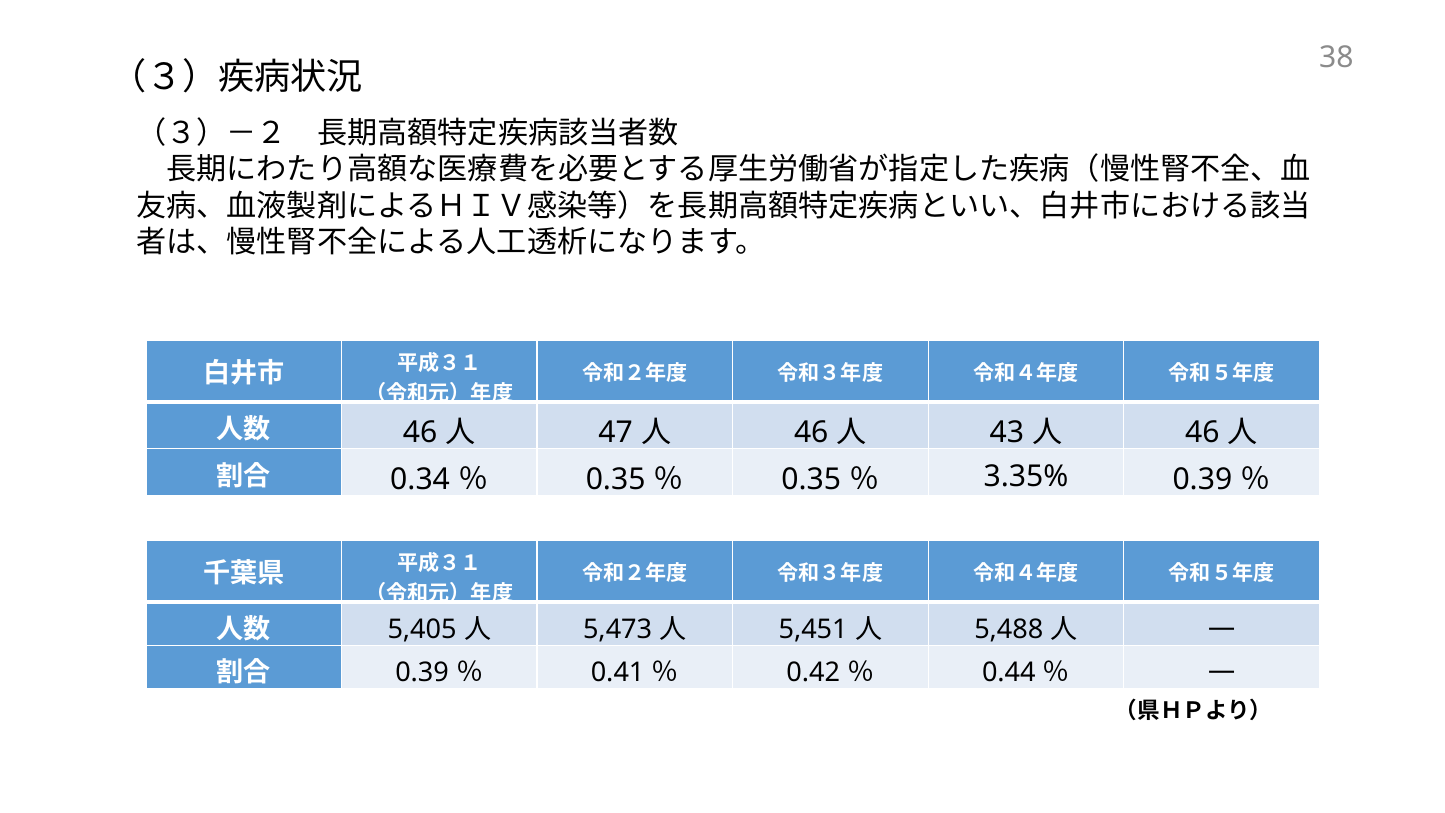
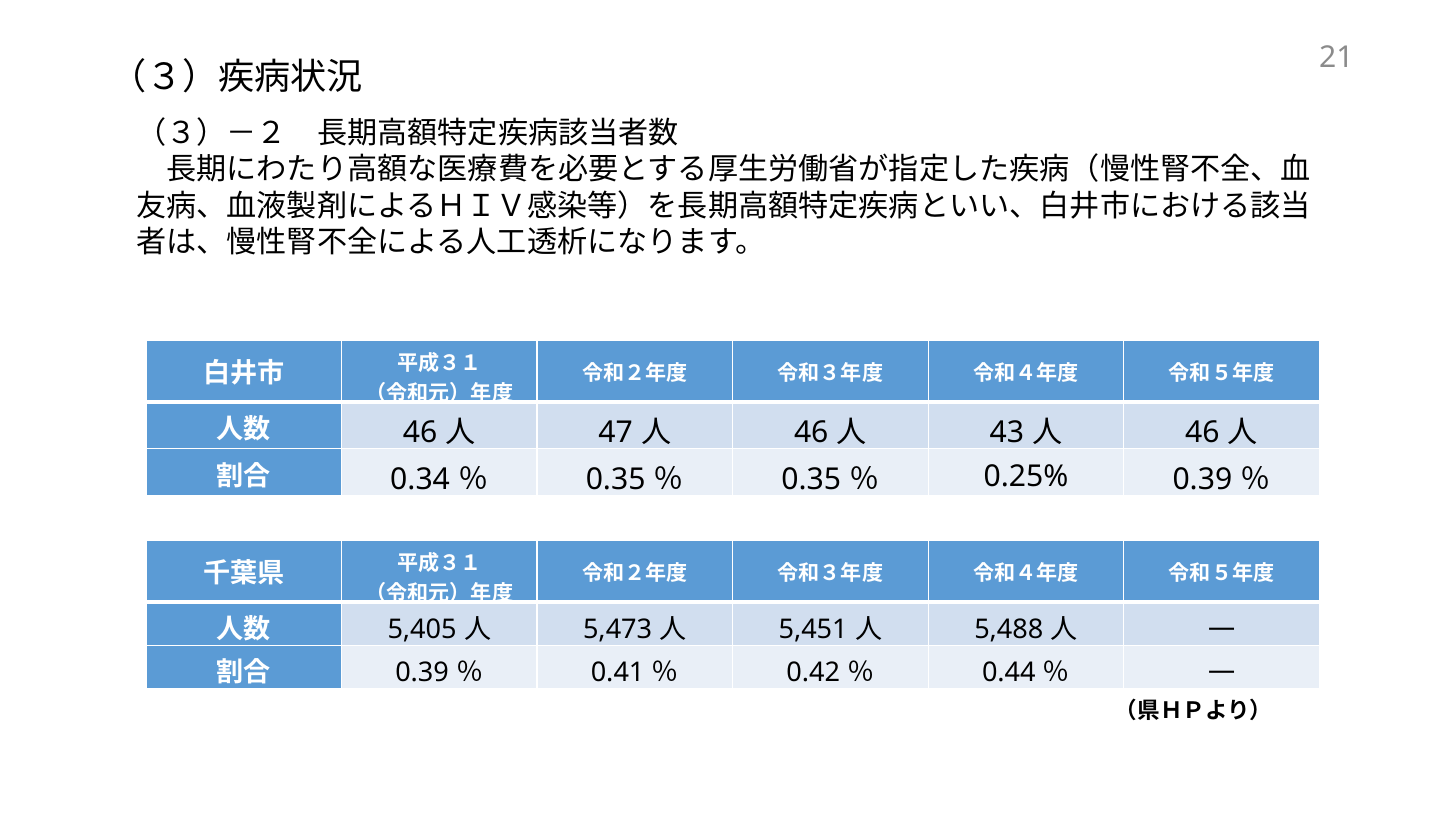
38: 38 -> 21
3.35%: 3.35% -> 0.25%
